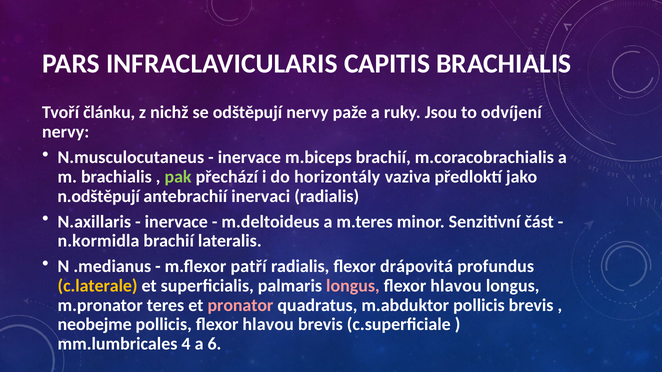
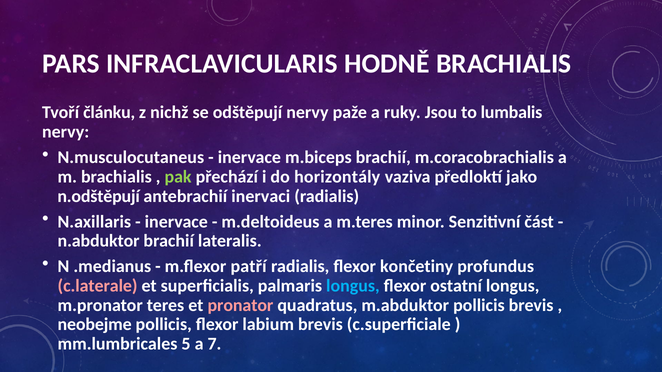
CAPITIS: CAPITIS -> HODNĚ
odvíjení: odvíjení -> lumbalis
n.kormidla: n.kormidla -> n.abduktor
drápovitá: drápovitá -> končetiny
c.laterale colour: yellow -> pink
longus at (353, 286) colour: pink -> light blue
hlavou at (456, 286): hlavou -> ostatní
pollicis flexor hlavou: hlavou -> labium
4: 4 -> 5
6: 6 -> 7
